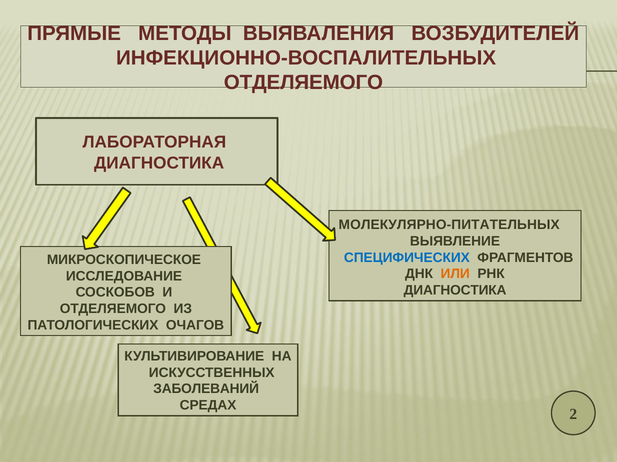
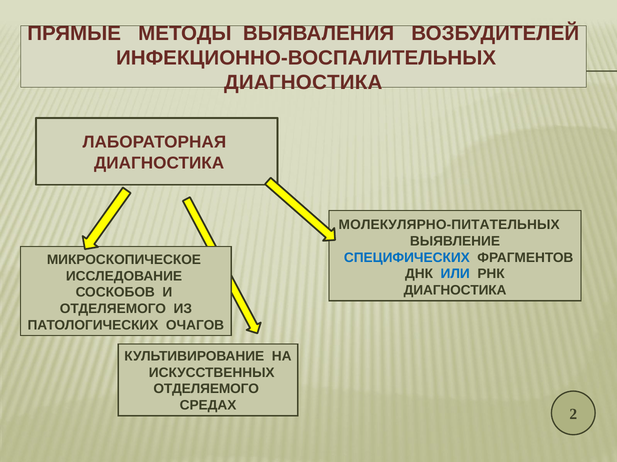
ОТДЕЛЯЕМОГО at (303, 83): ОТДЕЛЯЕМОГО -> ДИАГНОСТИКА
ИЛИ colour: orange -> blue
ЗАБОЛЕВАНИЙ at (206, 390): ЗАБОЛЕВАНИЙ -> ОТДЕЛЯЕМОГО
